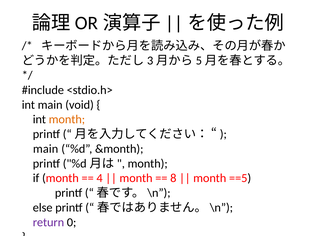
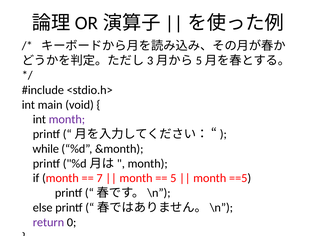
month at (67, 120) colour: orange -> purple
main at (46, 149): main -> while
4: 4 -> 7
8: 8 -> 5
